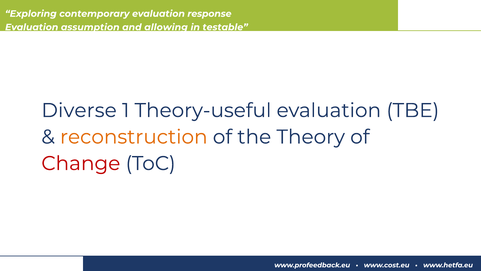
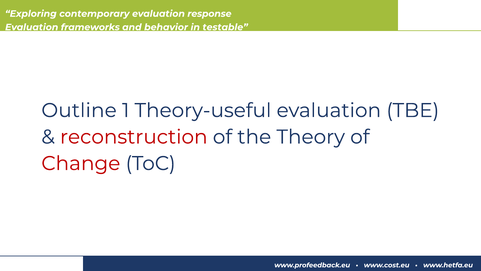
assumption: assumption -> frameworks
allowing: allowing -> behavior
Diverse: Diverse -> Outline
reconstruction colour: orange -> red
